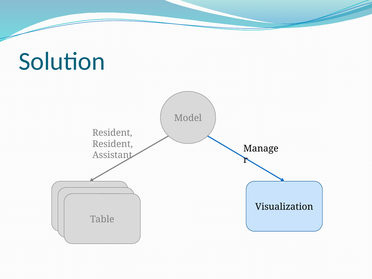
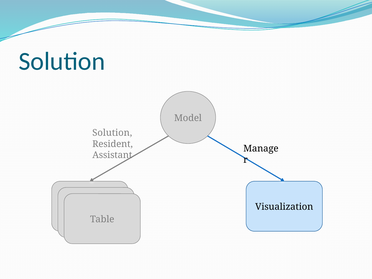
Resident at (112, 133): Resident -> Solution
